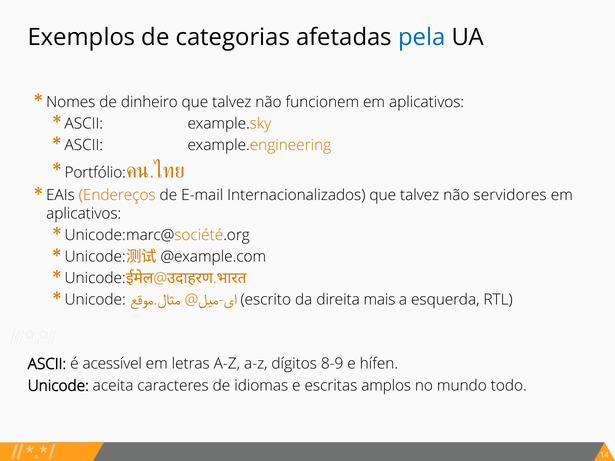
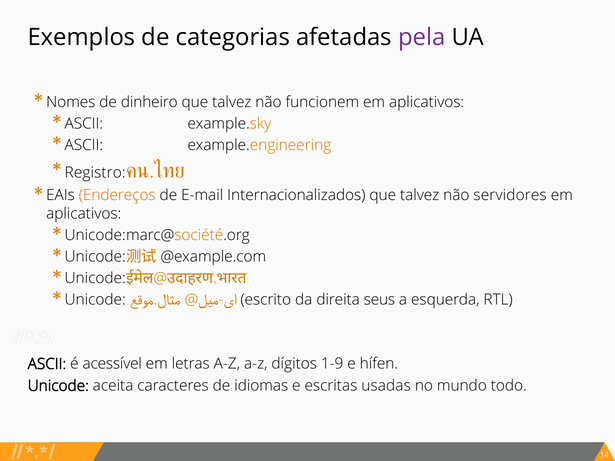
pela colour: blue -> purple
Portfólio: Portfólio -> Registro
mais: mais -> seus
8-9: 8-9 -> 1-9
amplos: amplos -> usadas
